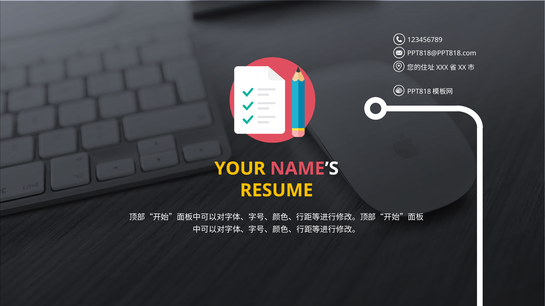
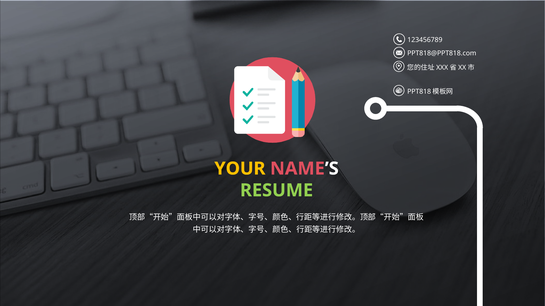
RESUME colour: yellow -> light green
